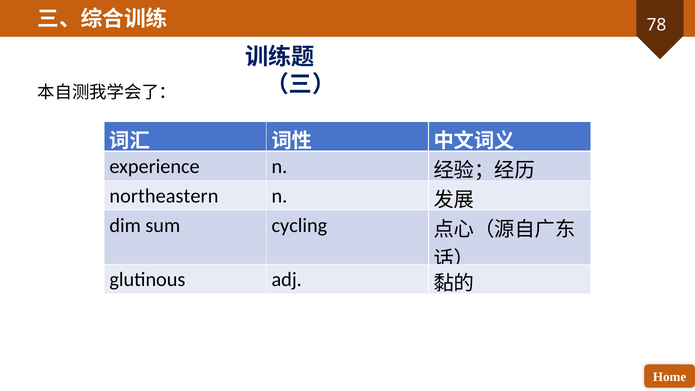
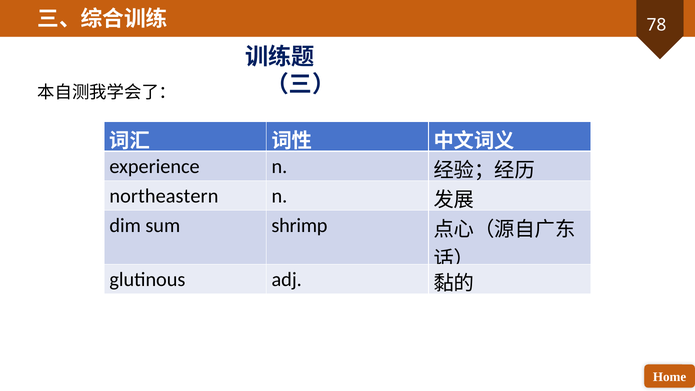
cycling: cycling -> shrimp
